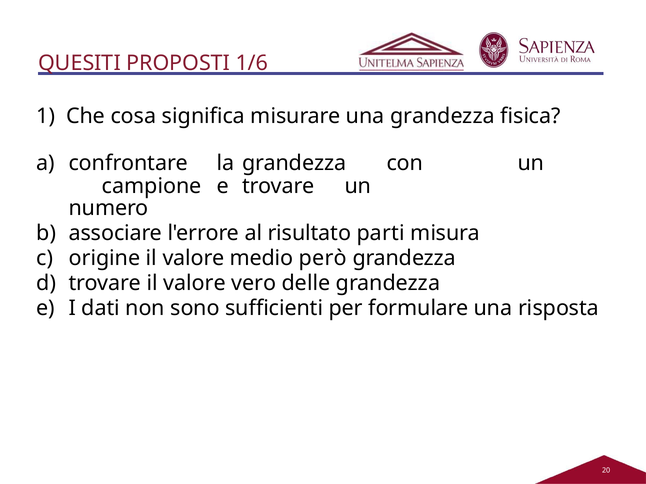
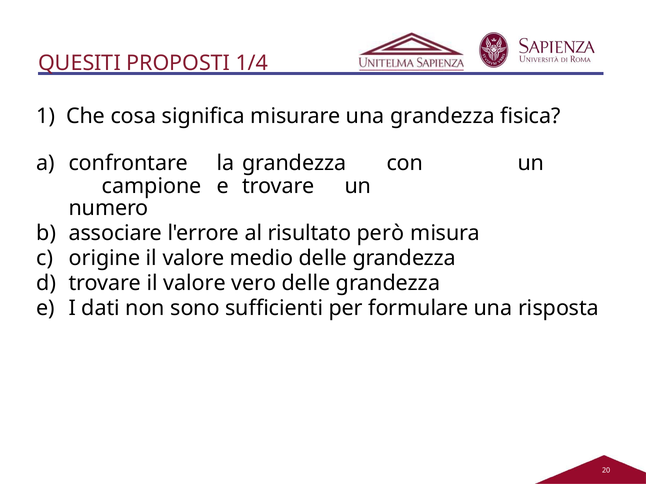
1/6: 1/6 -> 1/4
parti: parti -> però
medio però: però -> delle
